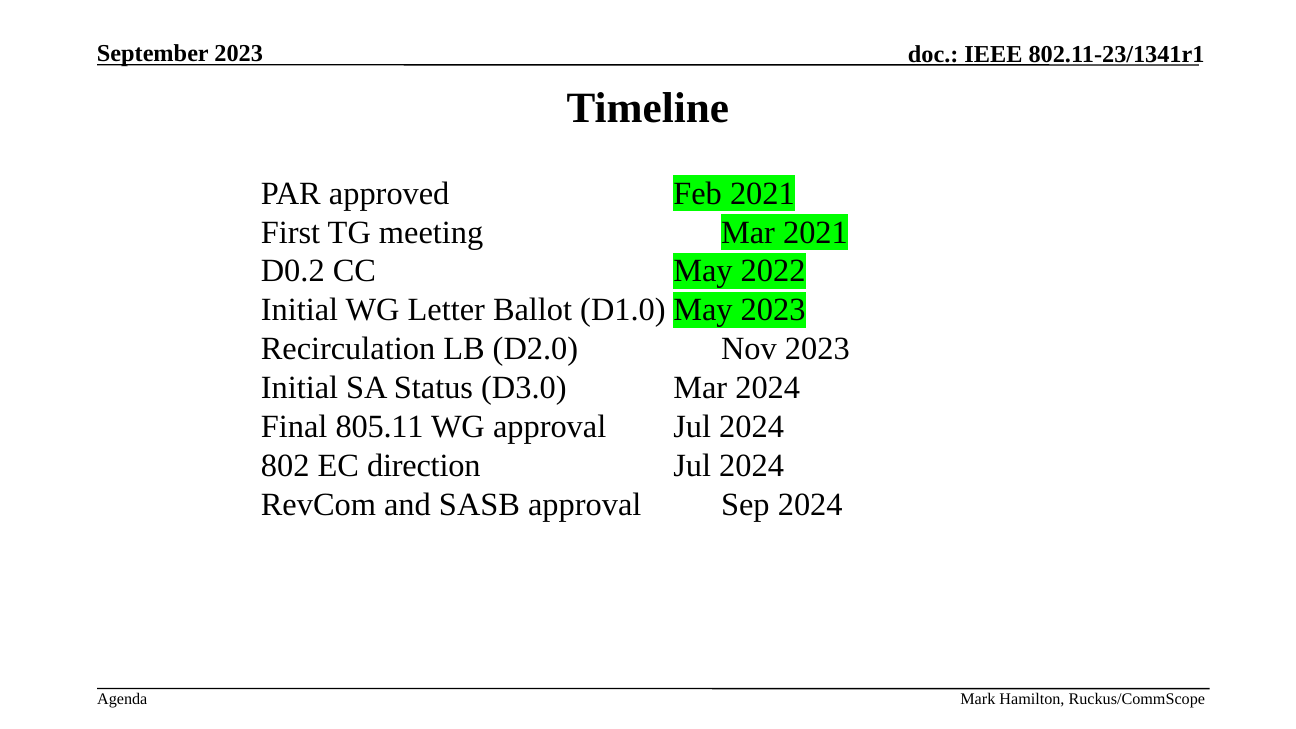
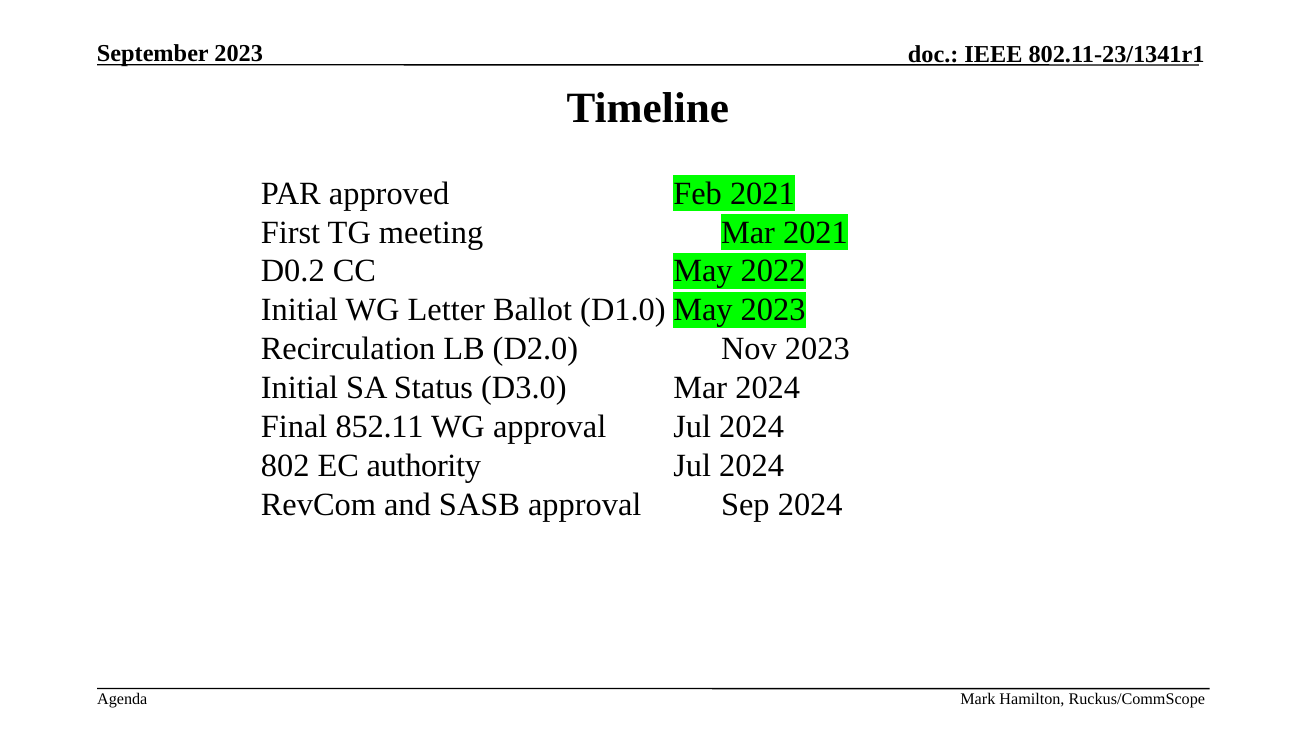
805.11: 805.11 -> 852.11
direction: direction -> authority
